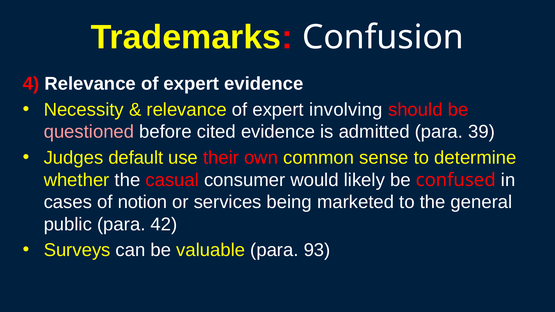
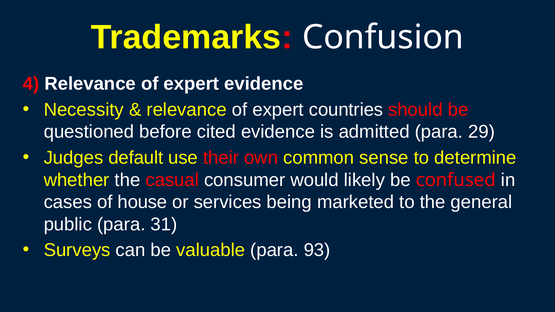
involving: involving -> countries
questioned colour: pink -> white
39: 39 -> 29
notion: notion -> house
42: 42 -> 31
